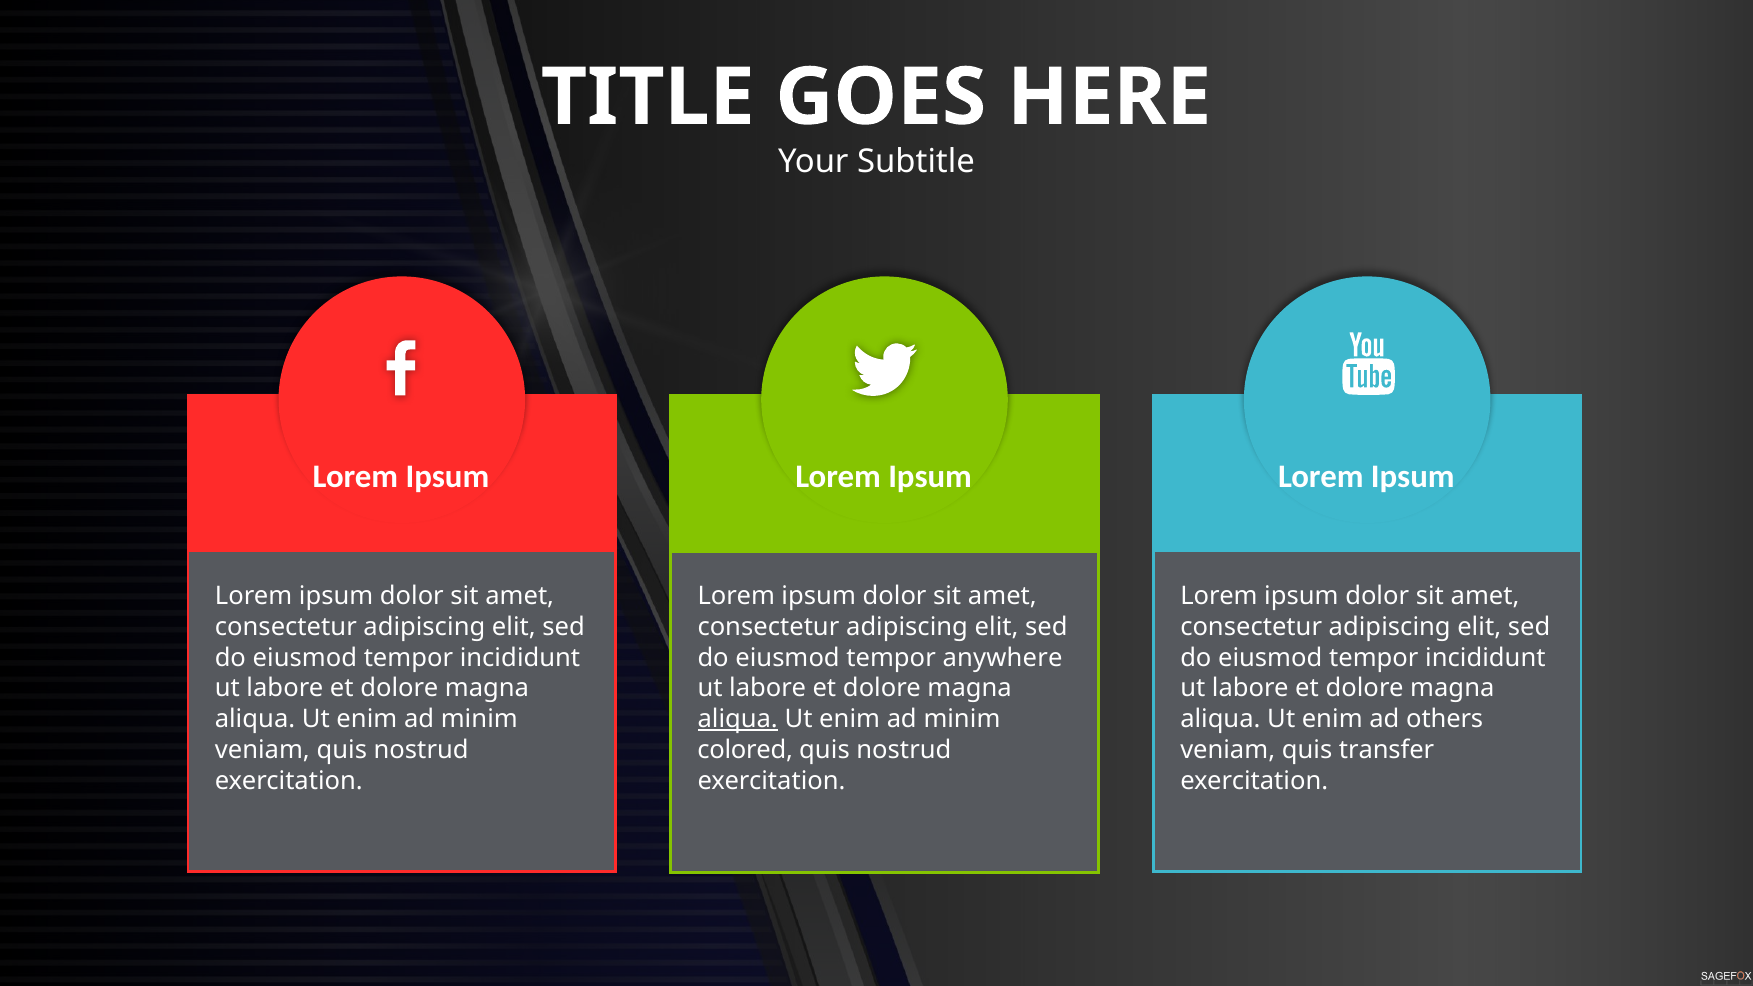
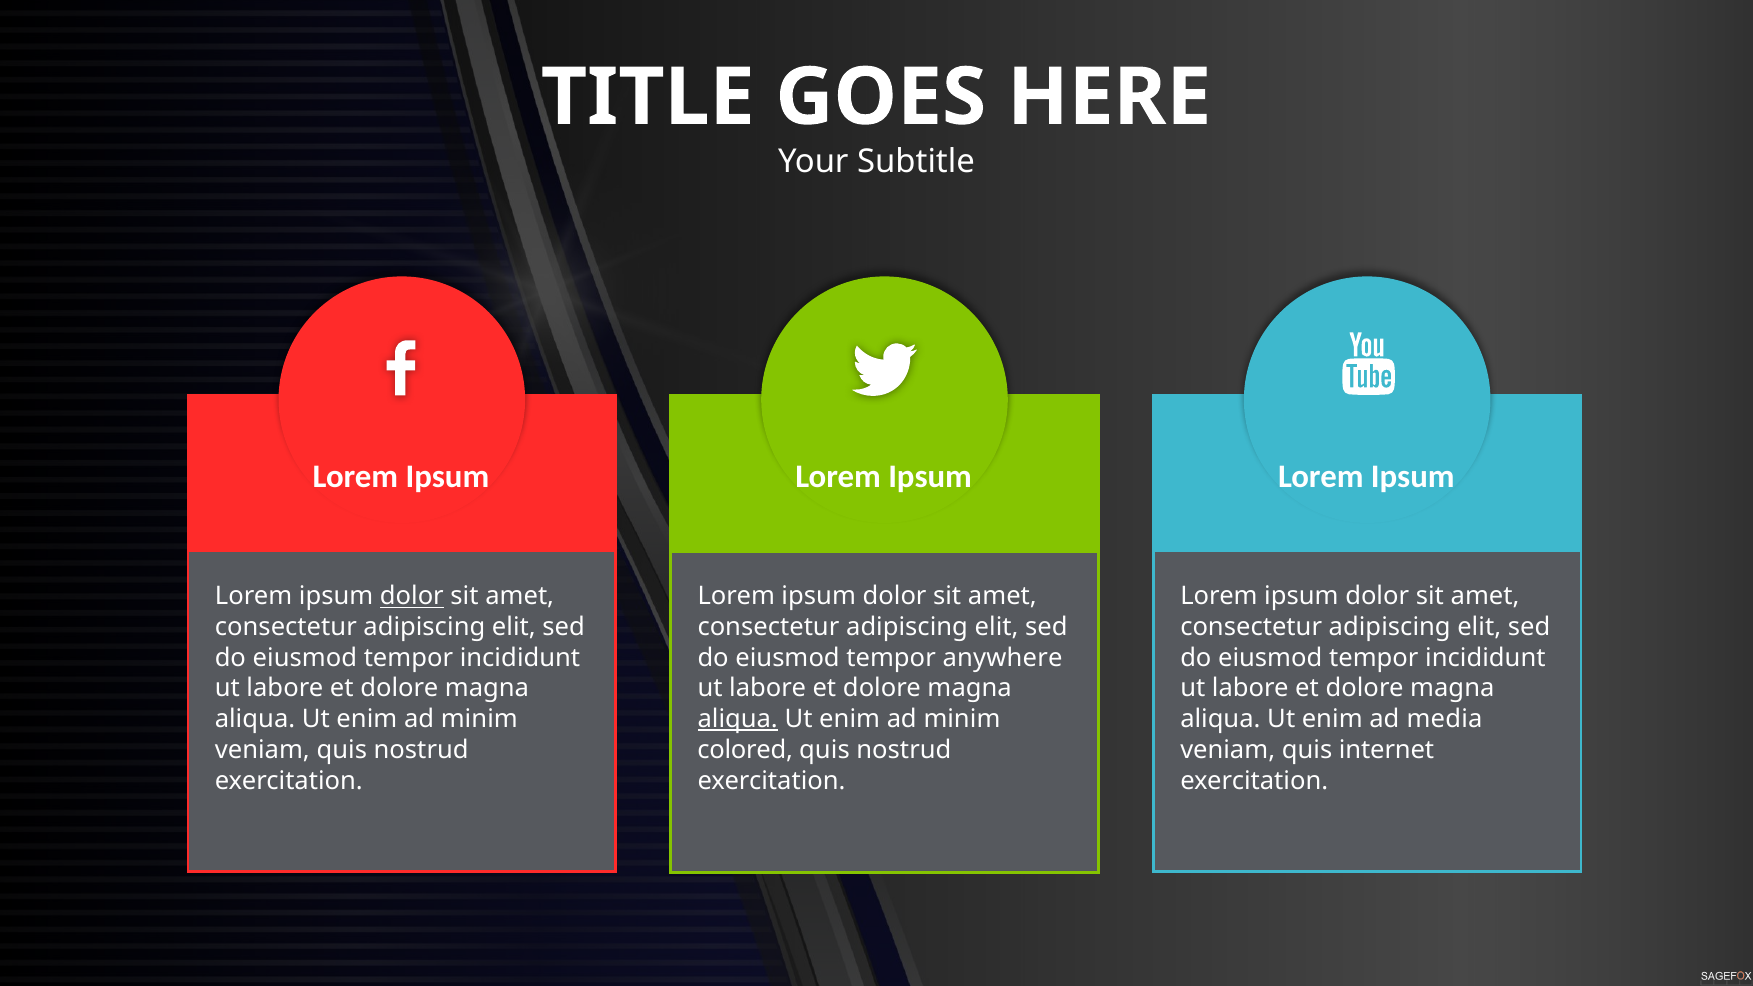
dolor at (412, 596) underline: none -> present
others: others -> media
transfer: transfer -> internet
